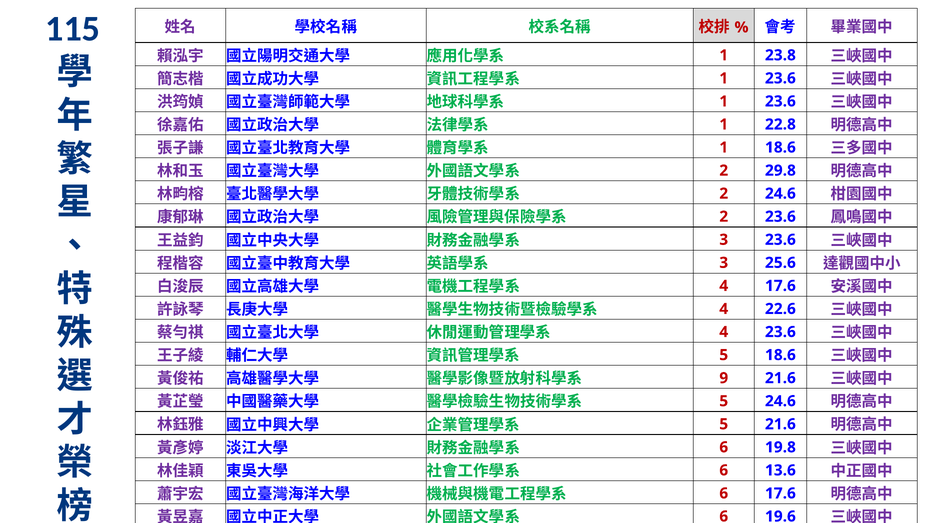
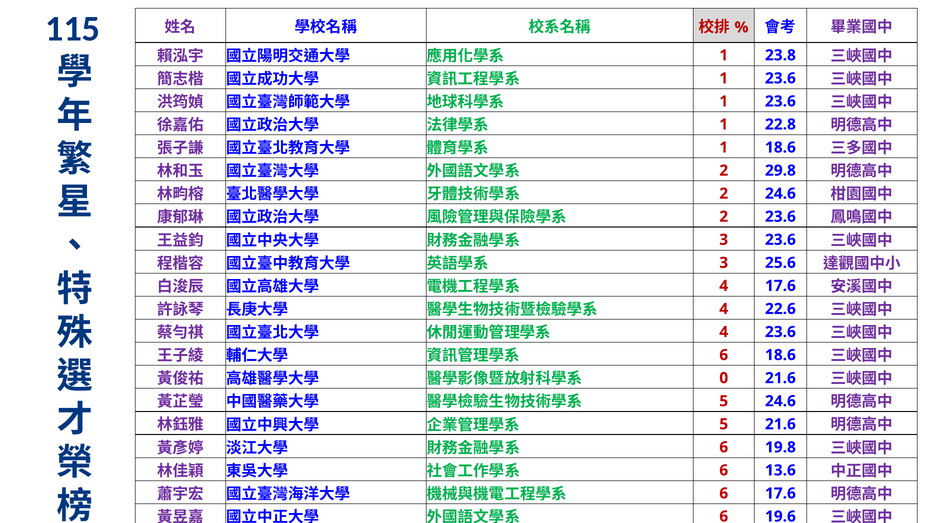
5 at (724, 355): 5 -> 6
9: 9 -> 0
